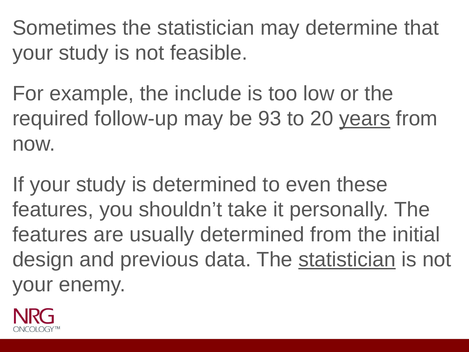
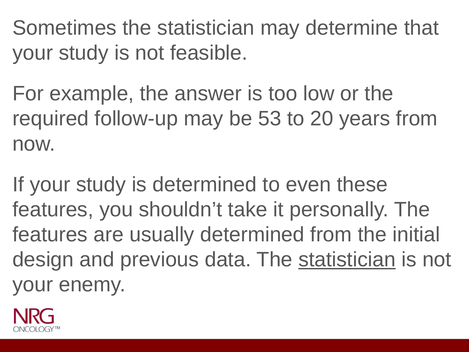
include: include -> answer
93: 93 -> 53
years underline: present -> none
